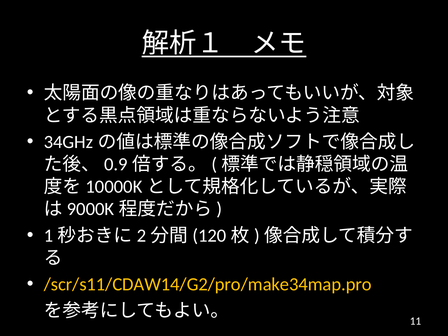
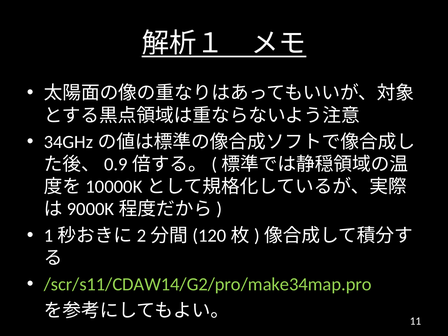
/scr/s11/CDAW14/G2/pro/make34map.pro colour: yellow -> light green
